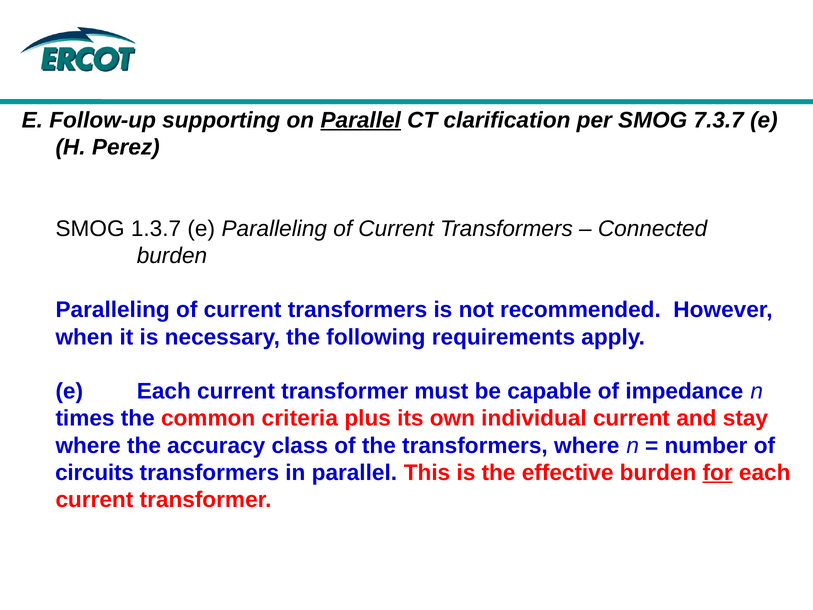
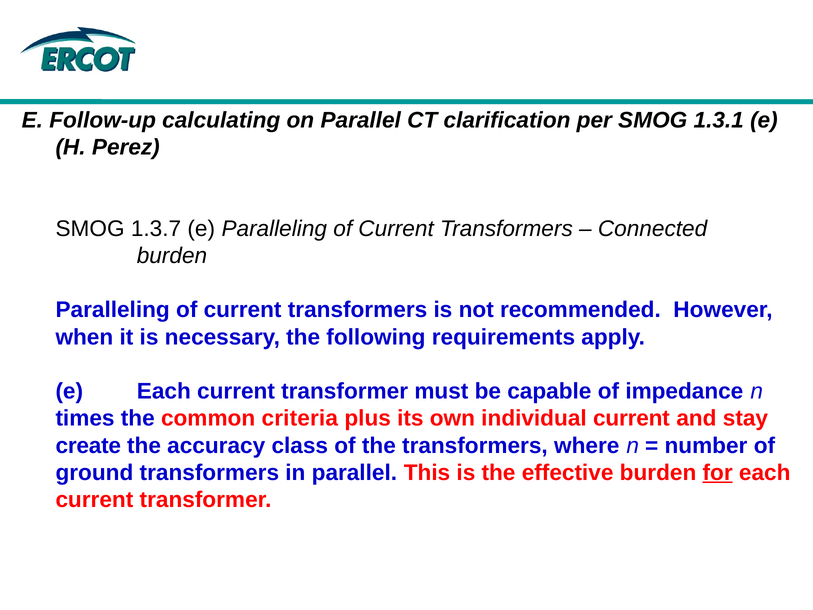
supporting: supporting -> calculating
Parallel at (361, 120) underline: present -> none
7.3.7: 7.3.7 -> 1.3.1
where at (88, 445): where -> create
circuits: circuits -> ground
